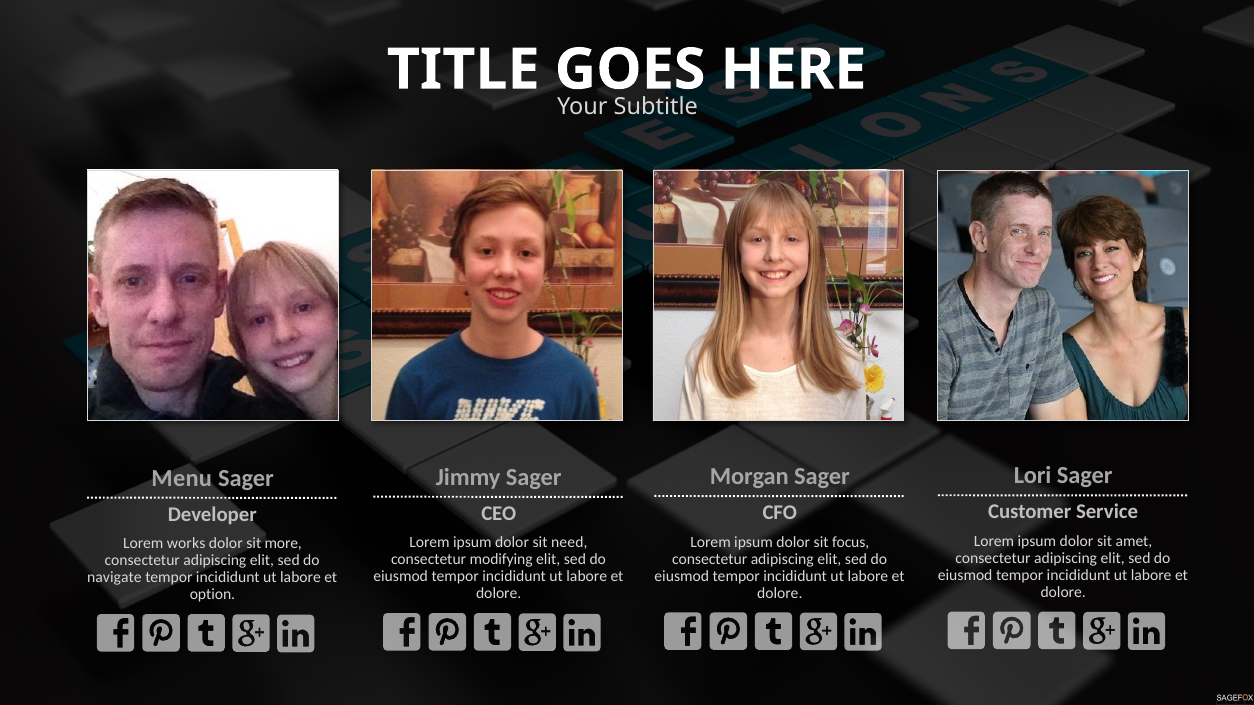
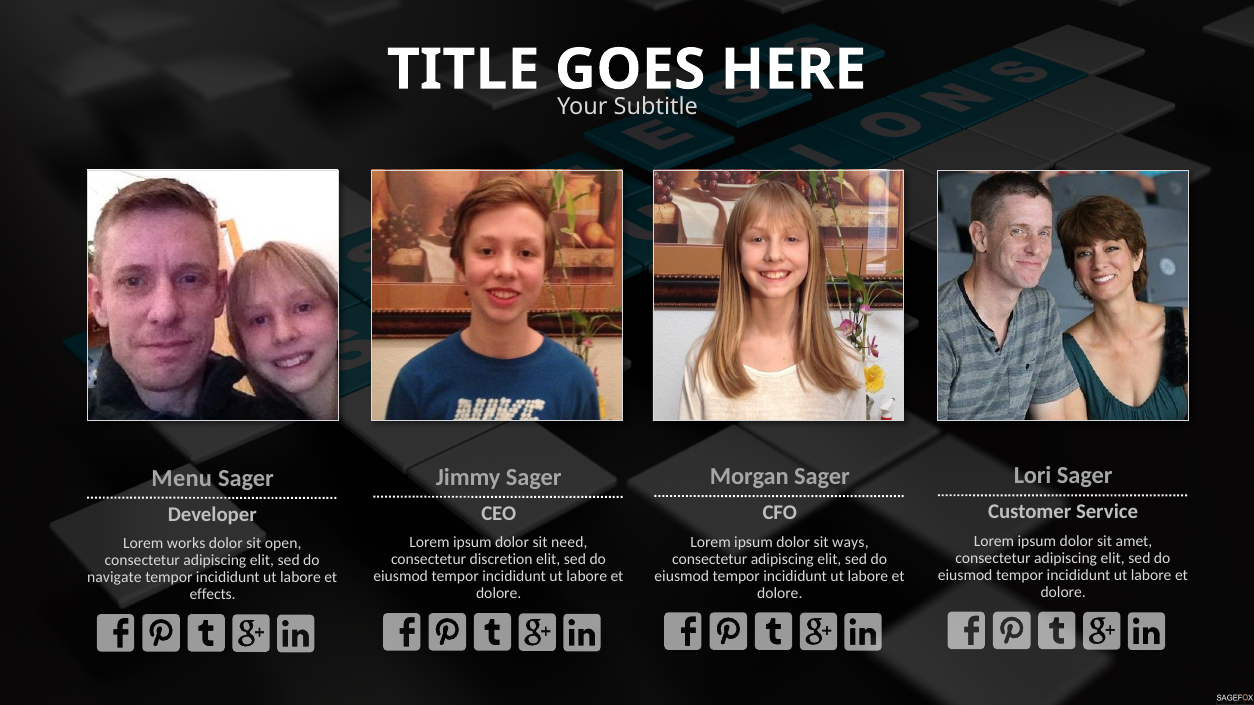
focus: focus -> ways
more: more -> open
modifying: modifying -> discretion
option: option -> effects
